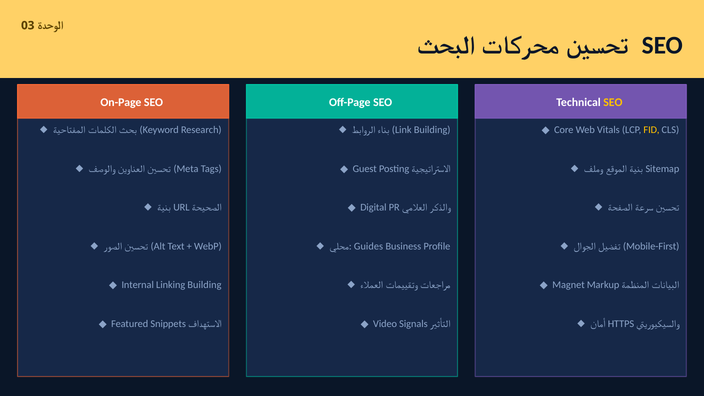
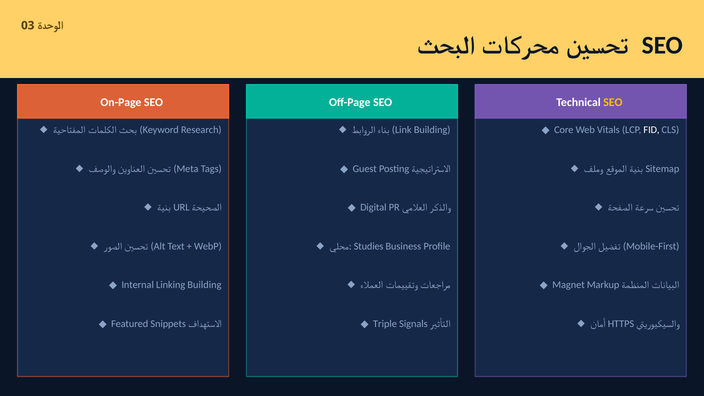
FID colour: yellow -> white
Guides: Guides -> Studies
Video: Video -> Triple
